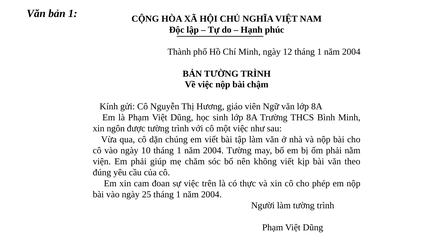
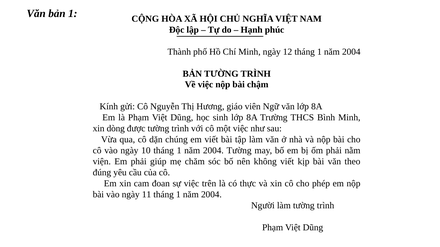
ngôn: ngôn -> dòng
25: 25 -> 11
